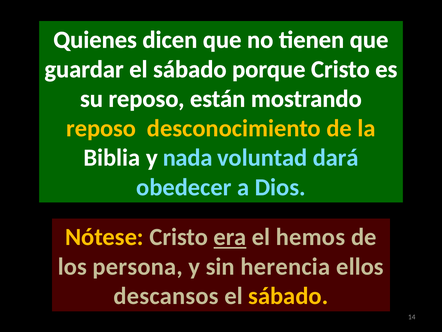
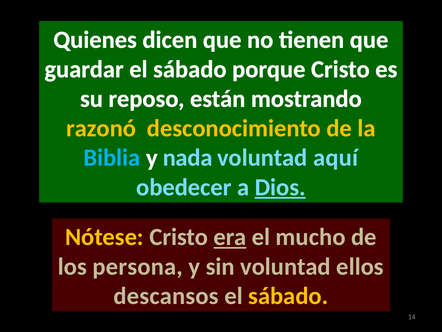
reposo at (101, 128): reposo -> razonó
Biblia colour: white -> light blue
dará: dará -> aquí
Dios underline: none -> present
hemos: hemos -> mucho
sin herencia: herencia -> voluntad
